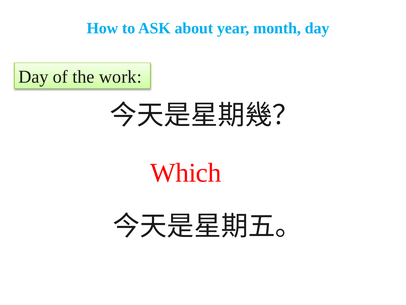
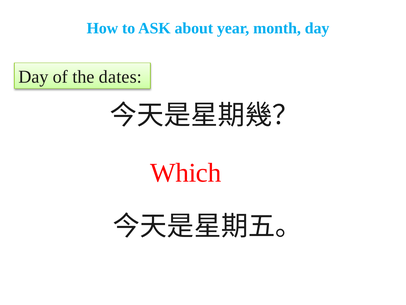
work: work -> dates
